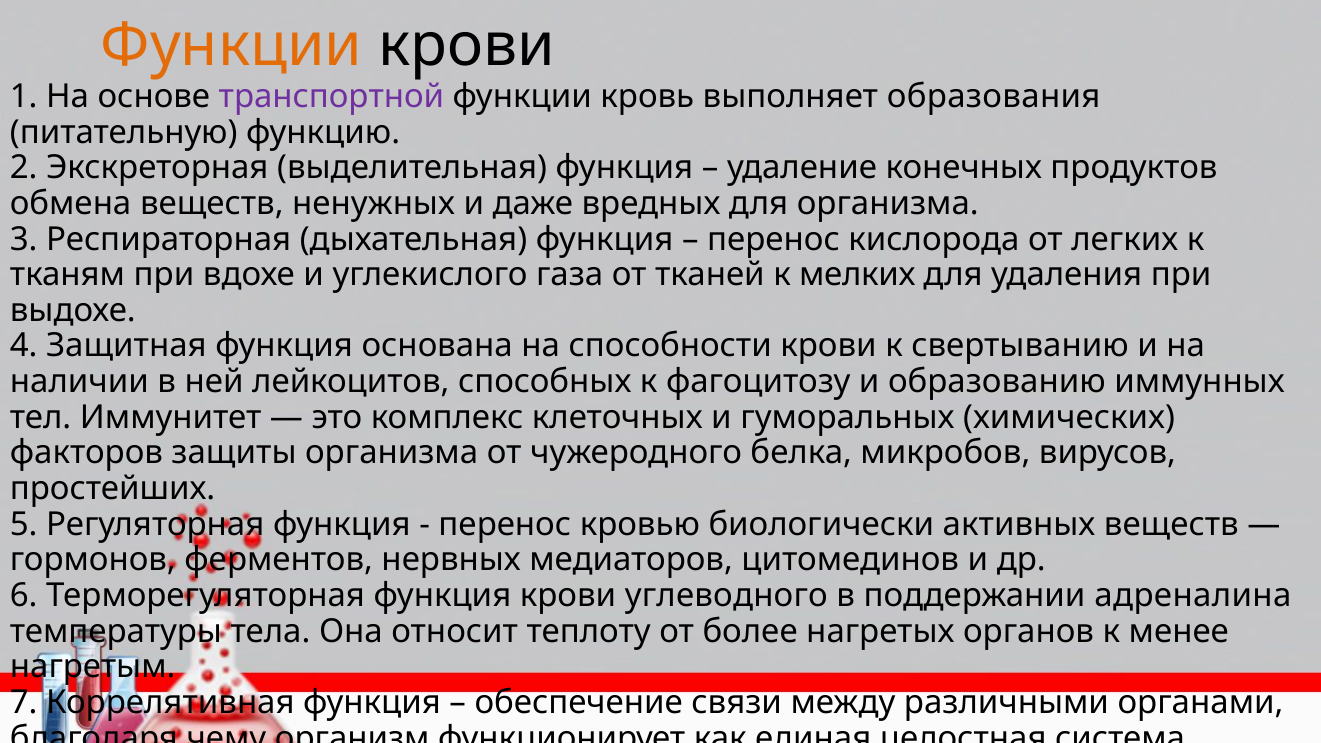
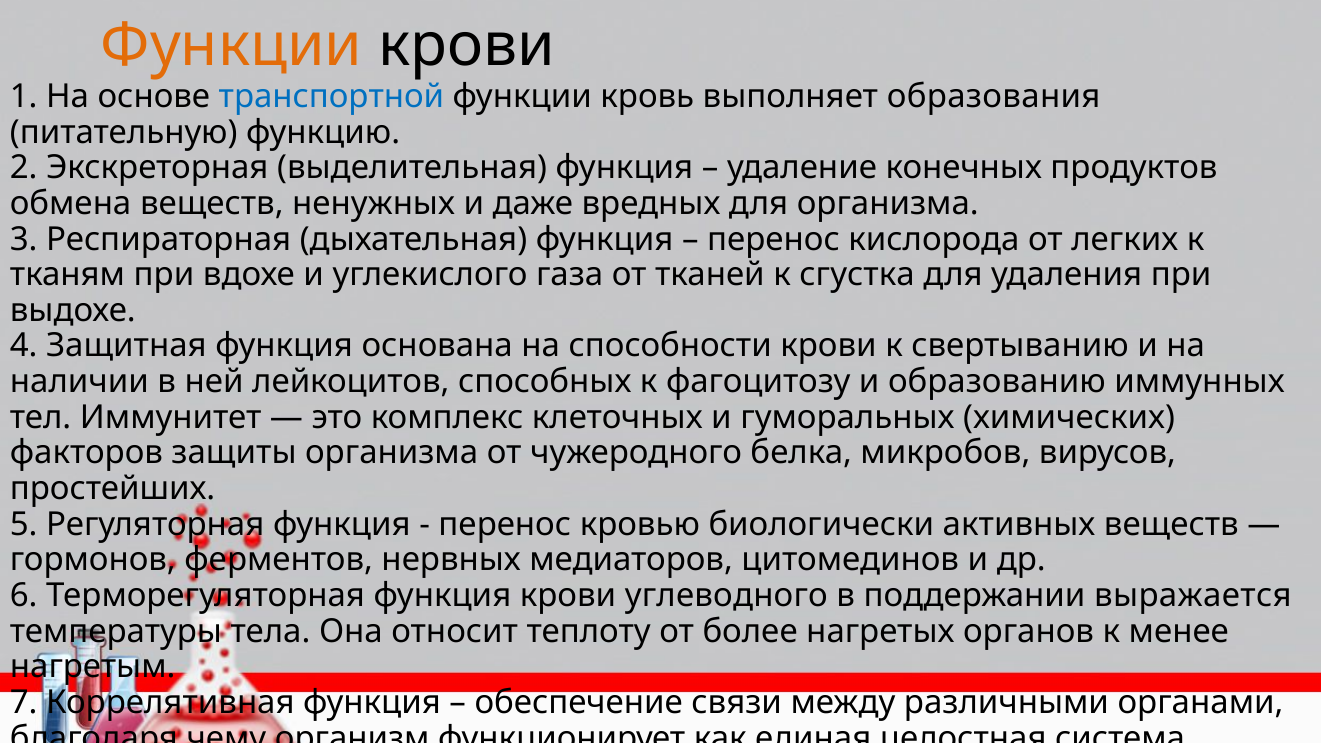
транспортной colour: purple -> blue
мелких: мелких -> сгустка
адреналина: адреналина -> выражается
